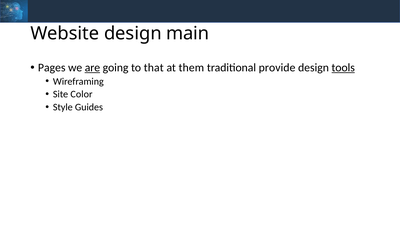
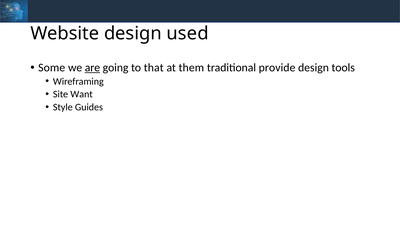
main: main -> used
Pages: Pages -> Some
tools underline: present -> none
Color: Color -> Want
